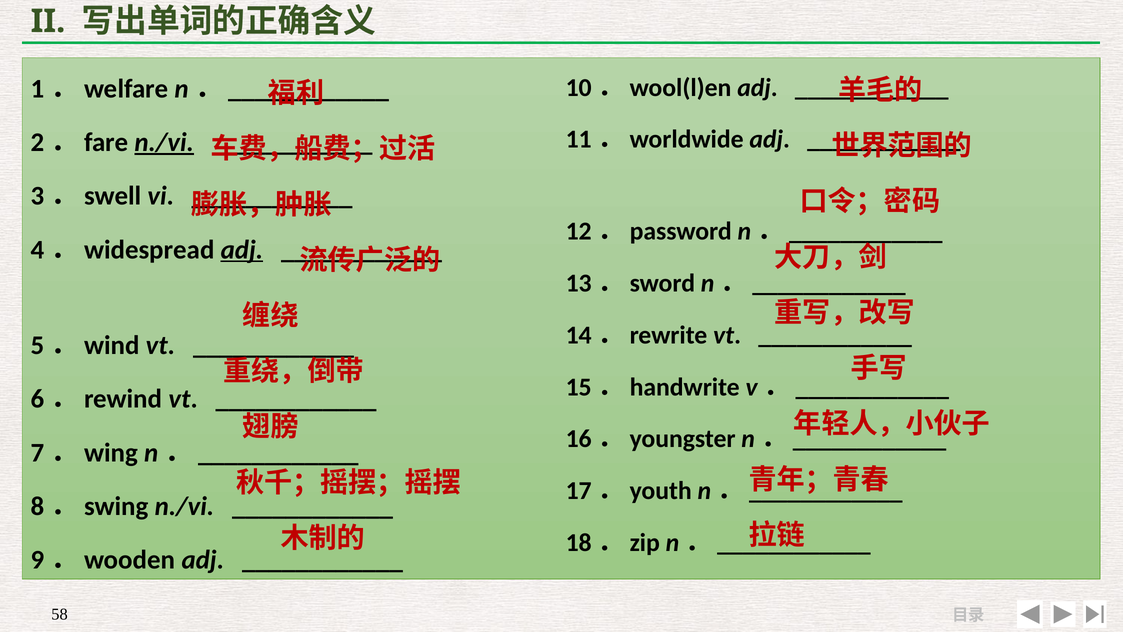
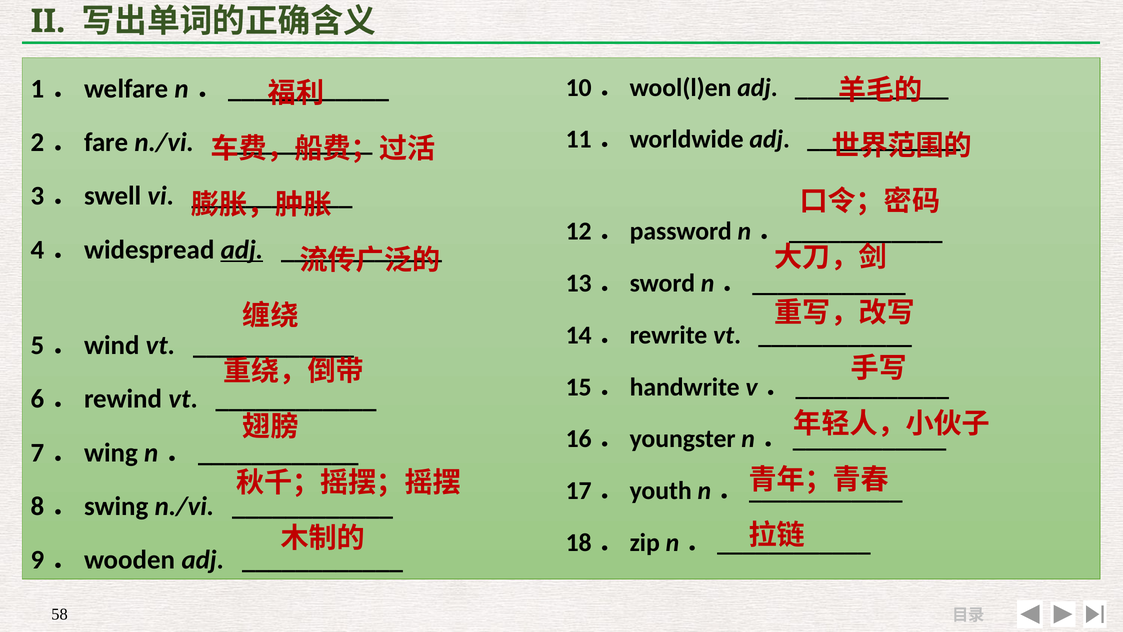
n./vi at (164, 142) underline: present -> none
